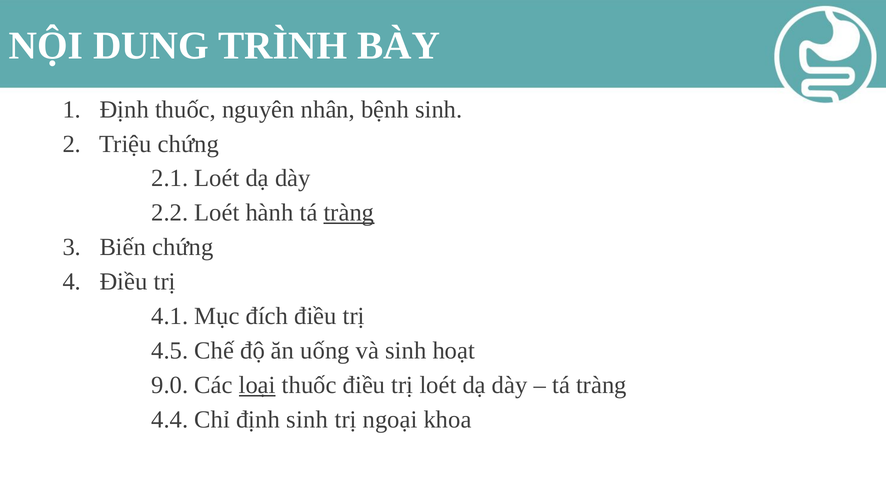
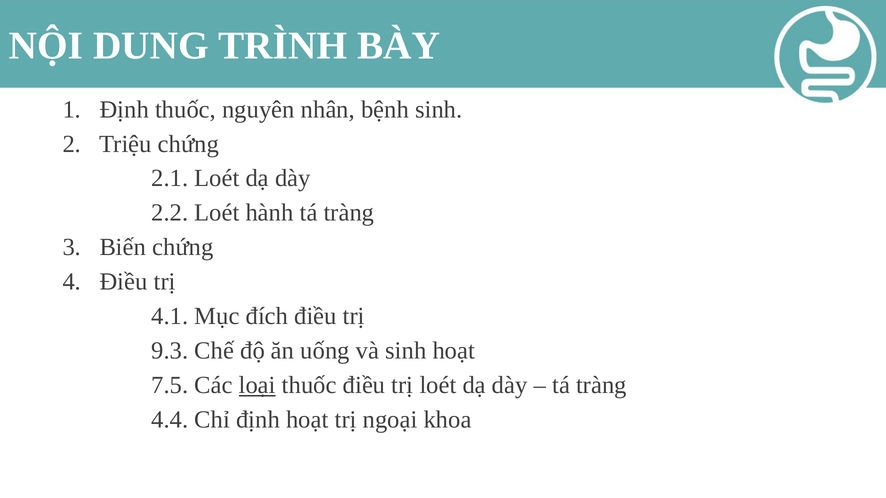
tràng at (349, 213) underline: present -> none
4.5: 4.5 -> 9.3
9.0: 9.0 -> 7.5
định sinh: sinh -> hoạt
